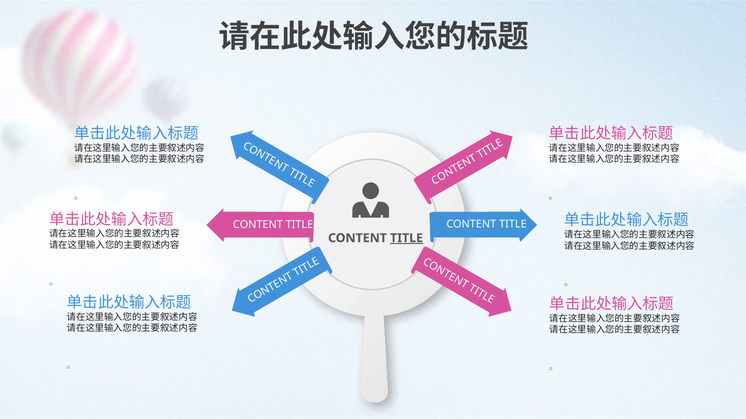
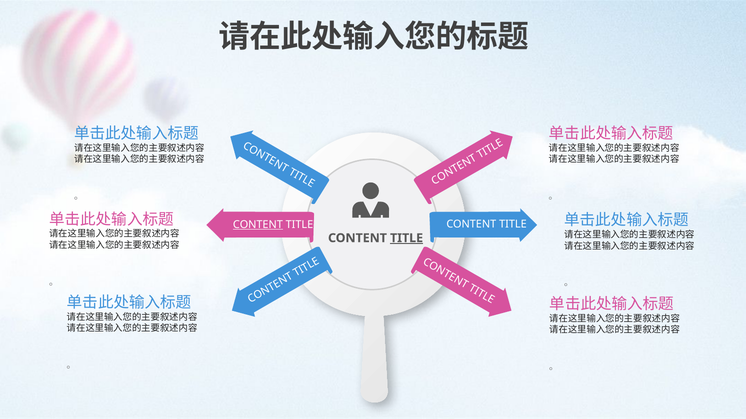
CONTENT at (258, 225) underline: none -> present
